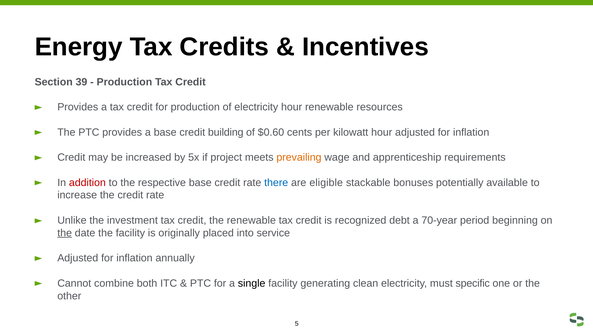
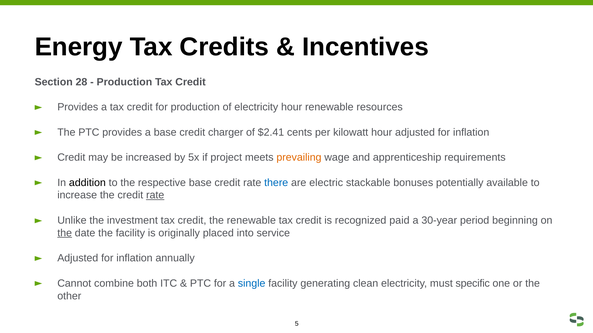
39: 39 -> 28
building: building -> charger
$0.60: $0.60 -> $2.41
addition colour: red -> black
eligible: eligible -> electric
rate at (155, 196) underline: none -> present
debt: debt -> paid
70-year: 70-year -> 30-year
single colour: black -> blue
